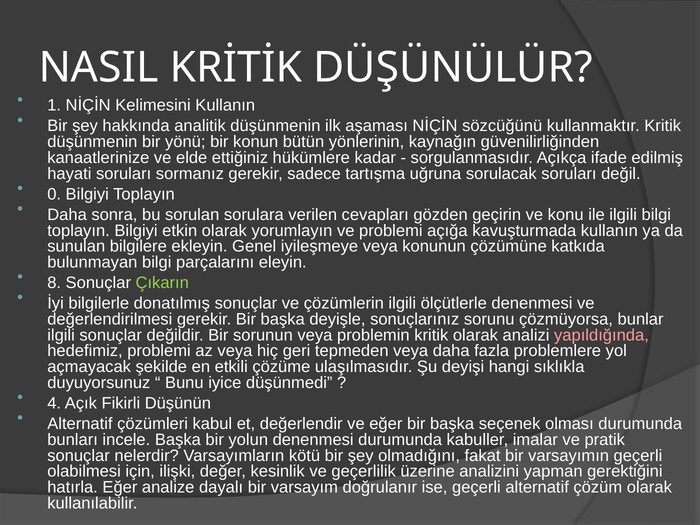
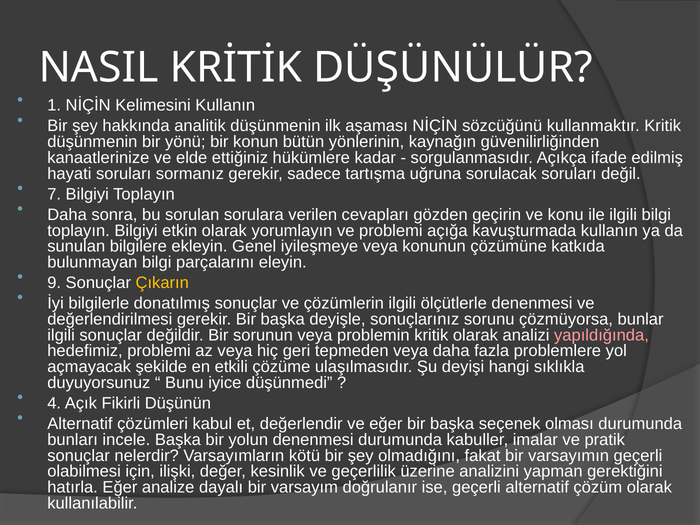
0: 0 -> 7
8: 8 -> 9
Çıkarın colour: light green -> yellow
